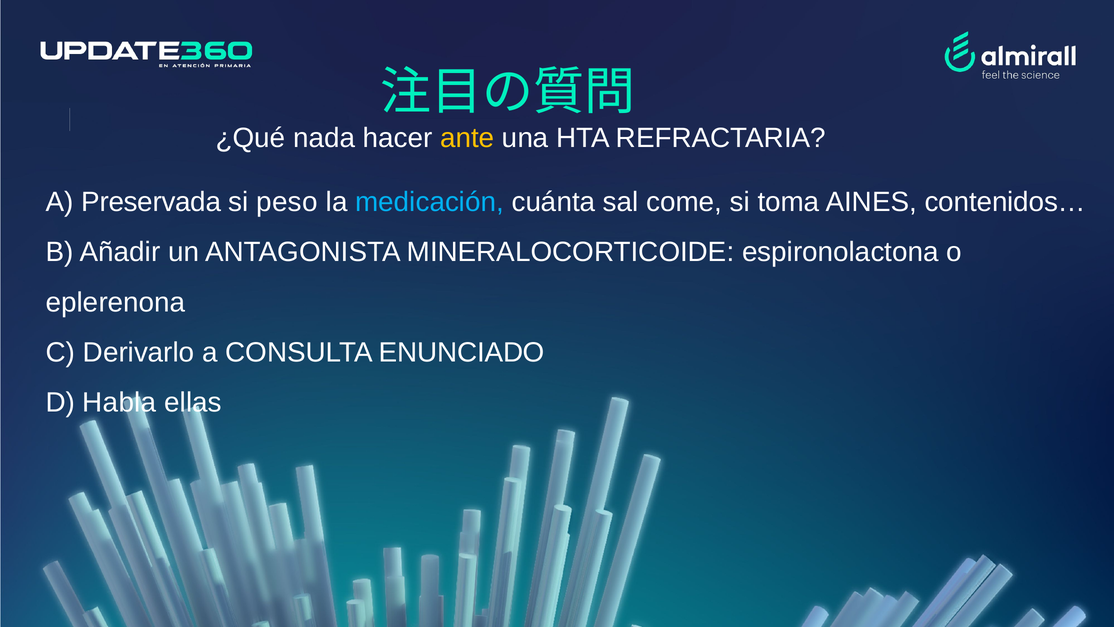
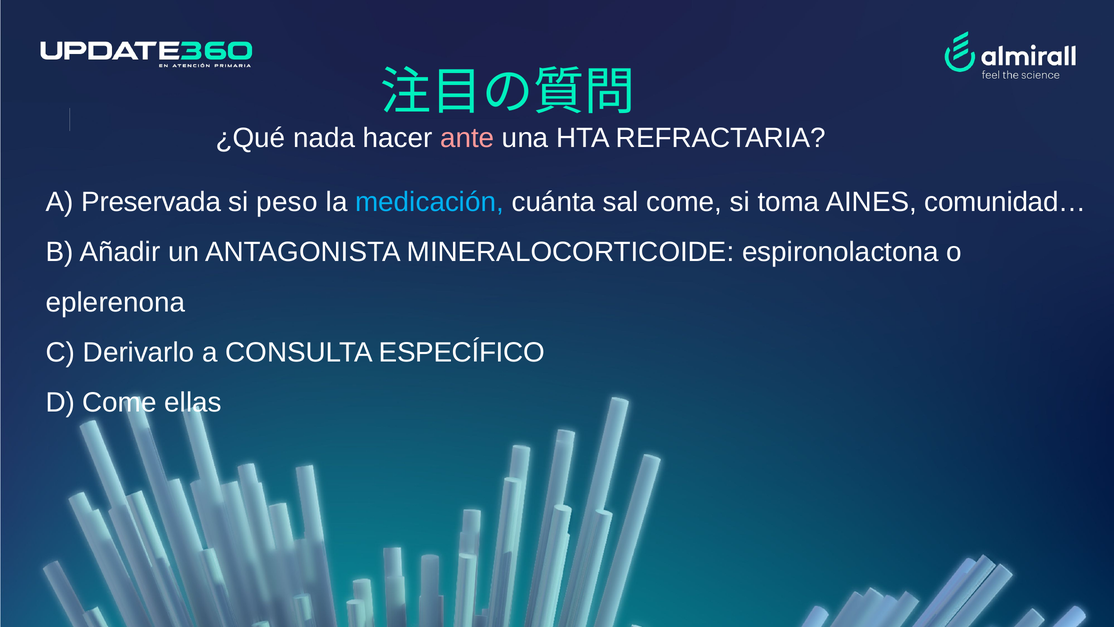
ante colour: yellow -> pink
contenidos…: contenidos… -> comunidad…
ENUNCIADO: ENUNCIADO -> ESPECÍFICO
D Habla: Habla -> Come
